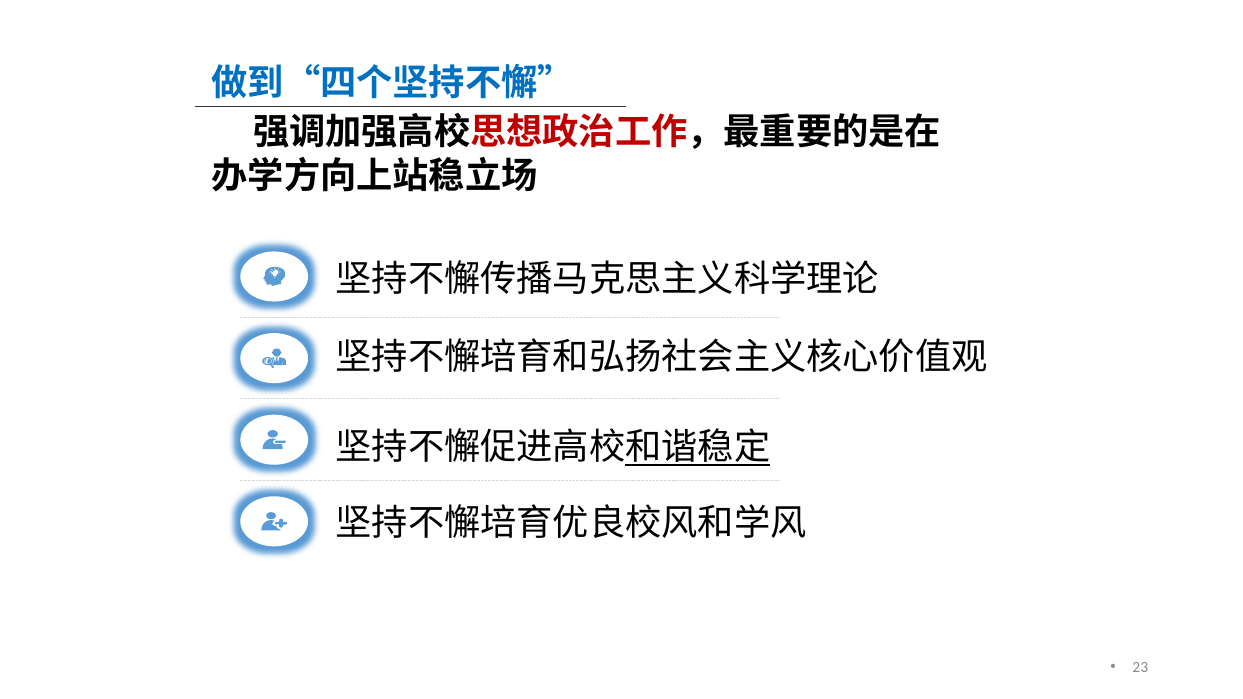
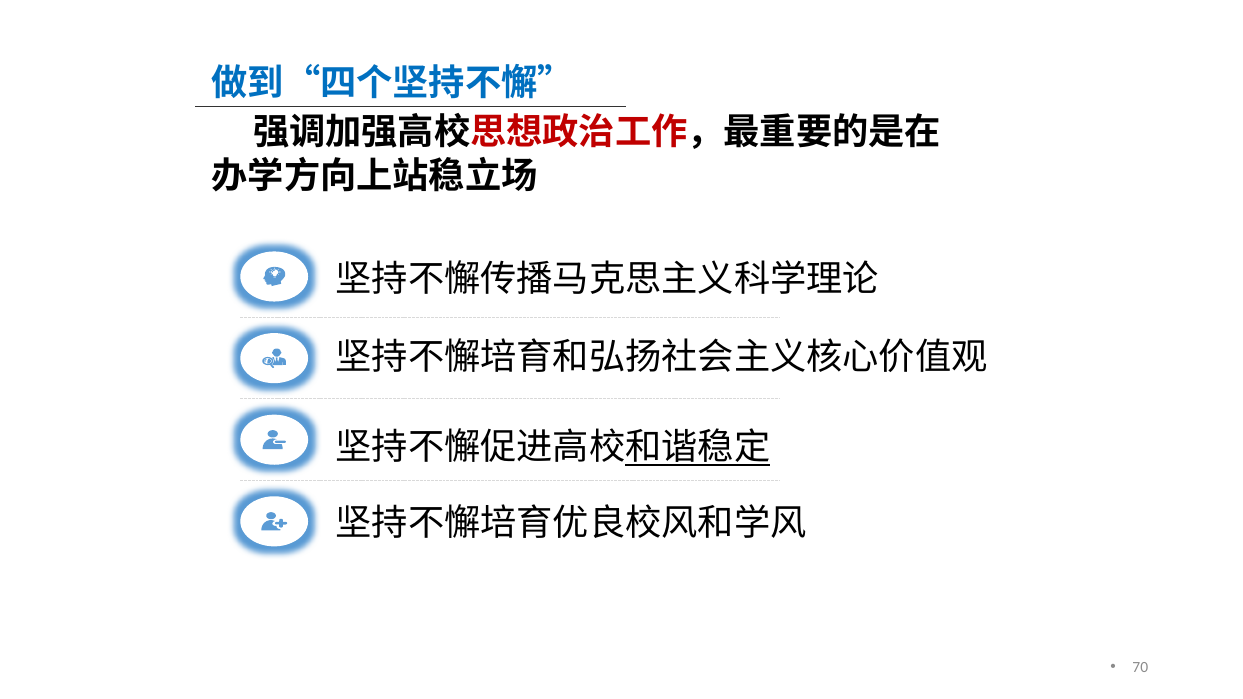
23: 23 -> 70
